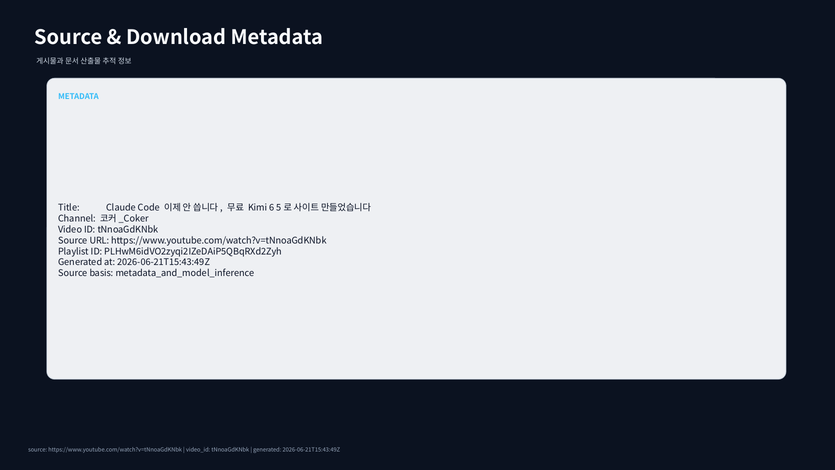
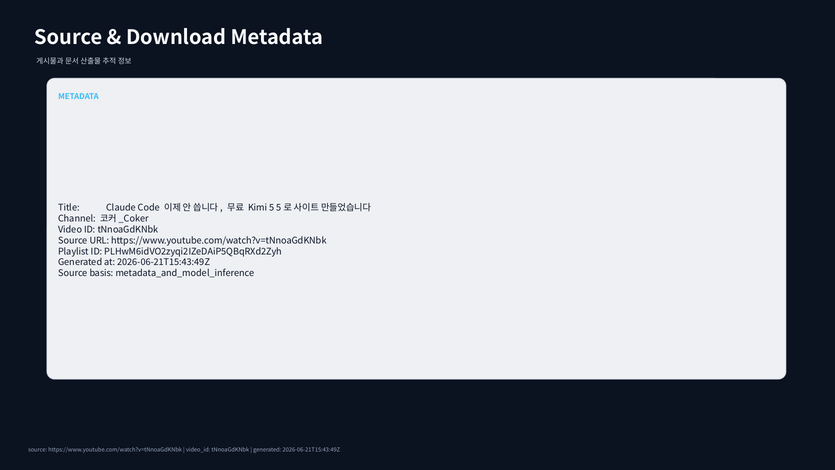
Kimi 6: 6 -> 5
